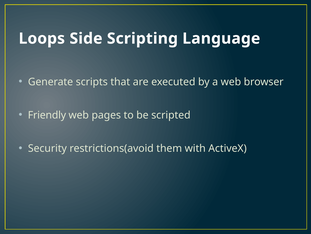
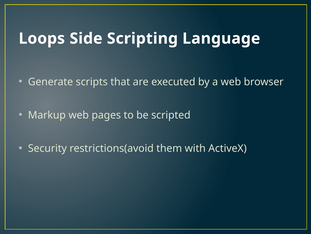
Friendly: Friendly -> Markup
